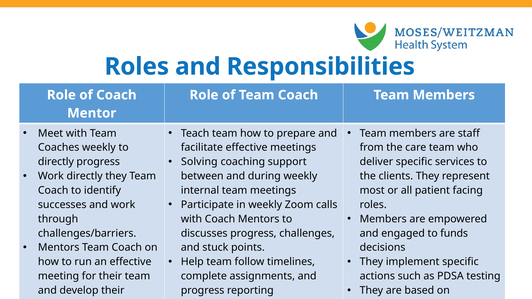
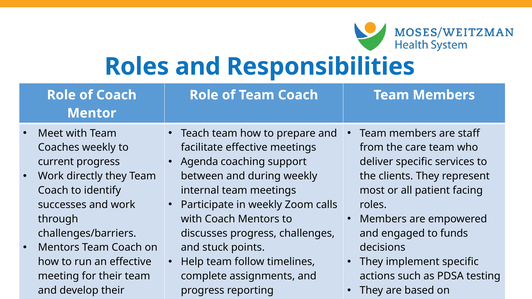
Solving: Solving -> Agenda
directly at (56, 162): directly -> current
